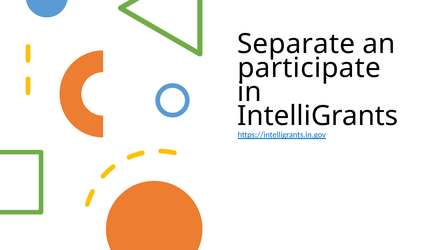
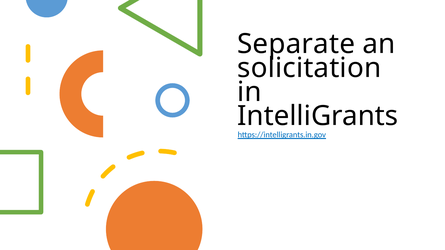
participate: participate -> solicitation
